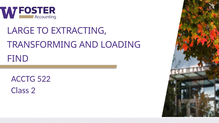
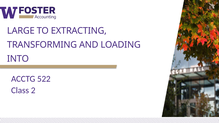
FIND: FIND -> INTO
